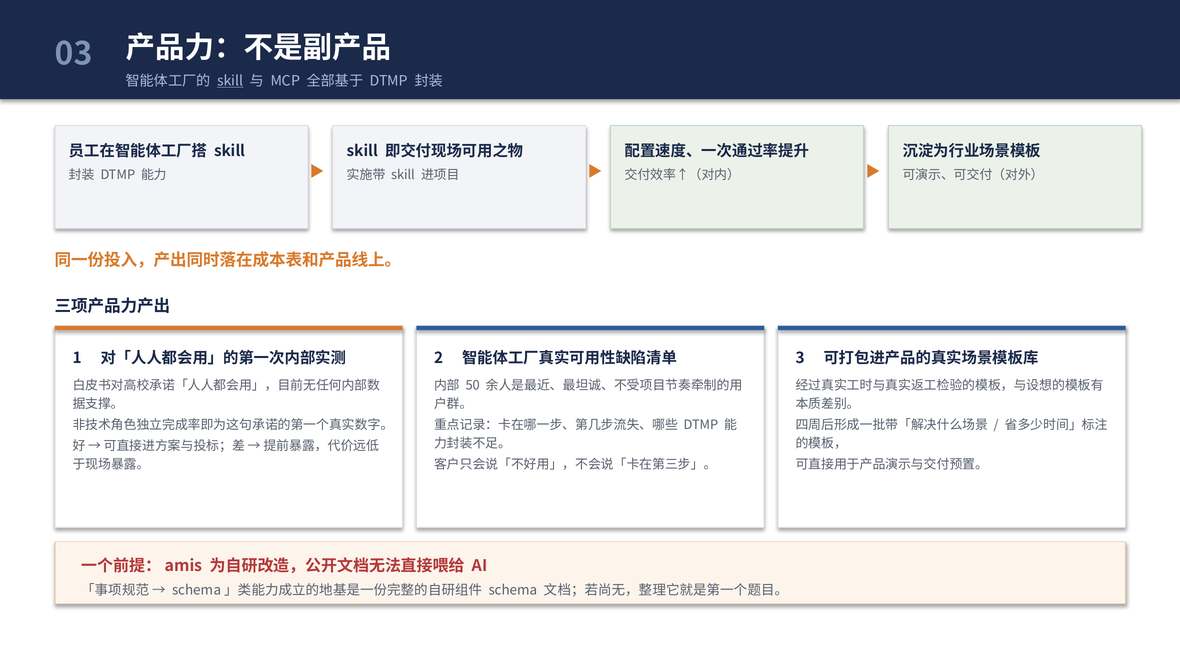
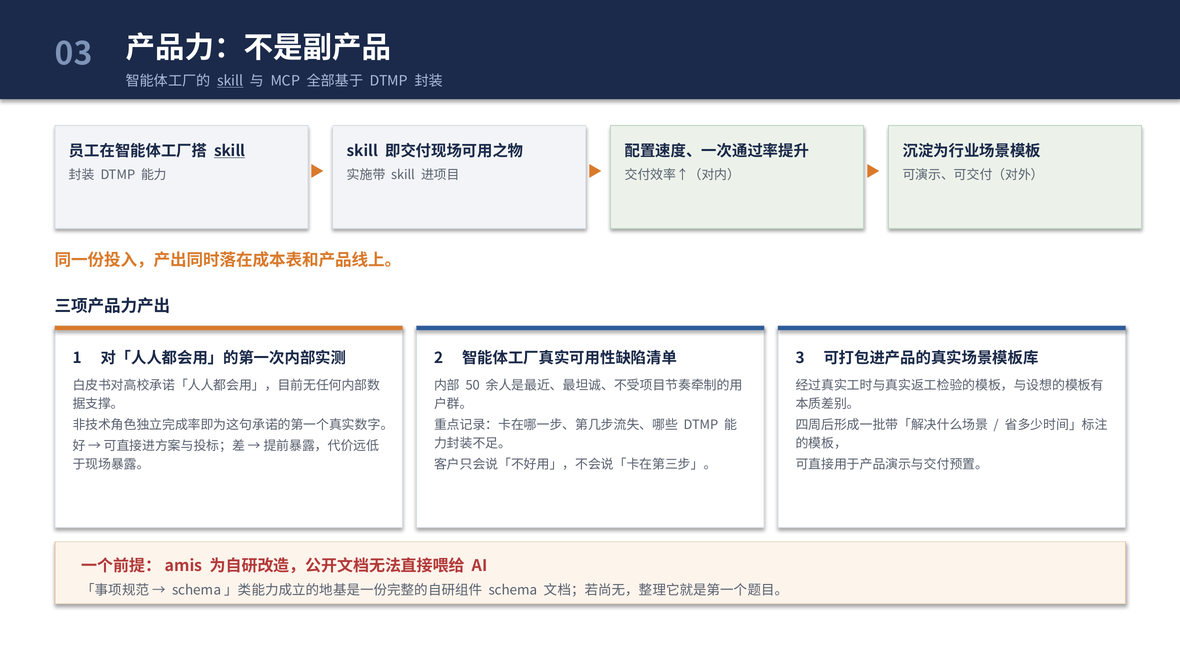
skill at (230, 151) underline: none -> present
